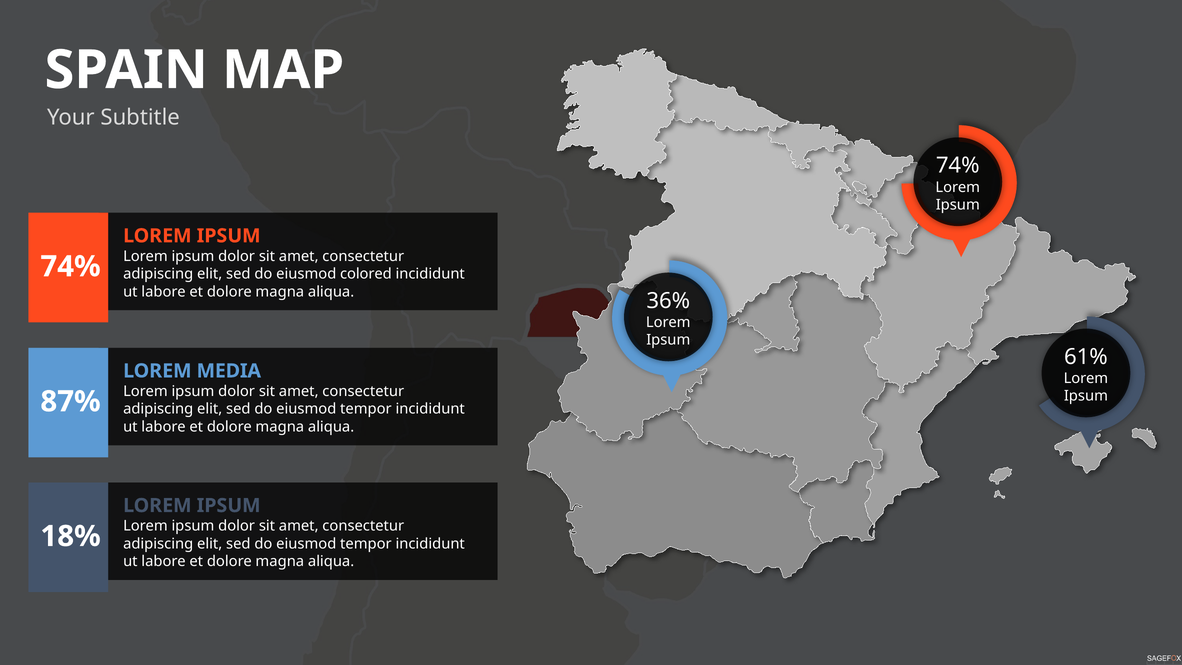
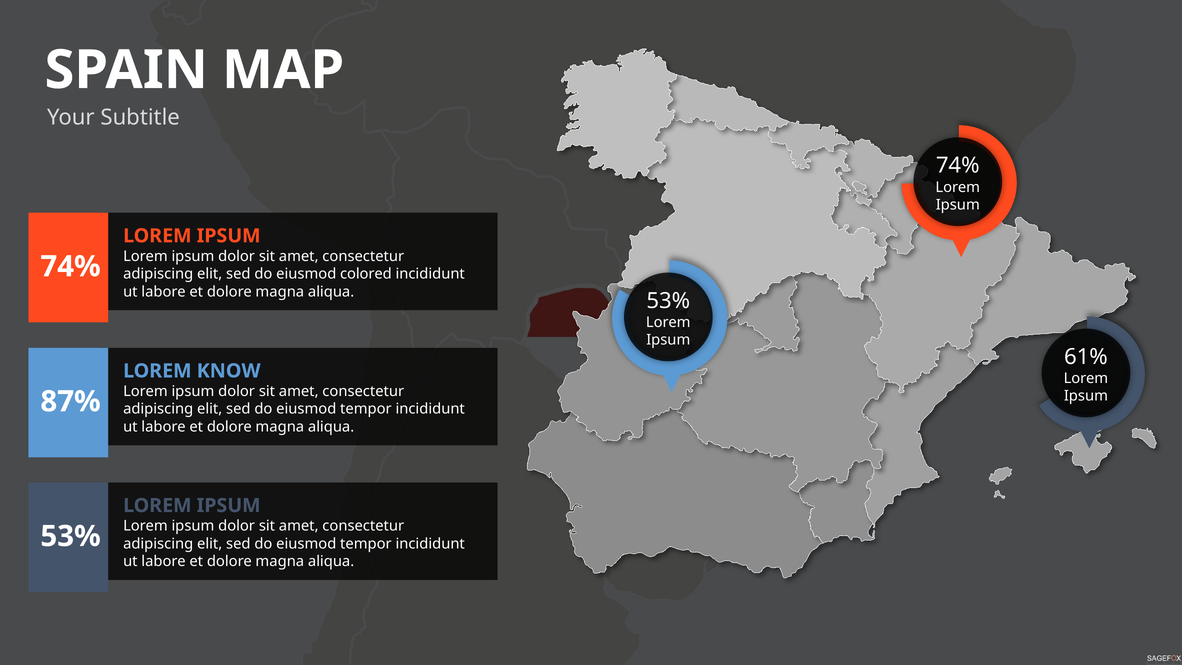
36% at (668, 301): 36% -> 53%
MEDIA: MEDIA -> KNOW
18% at (71, 536): 18% -> 53%
